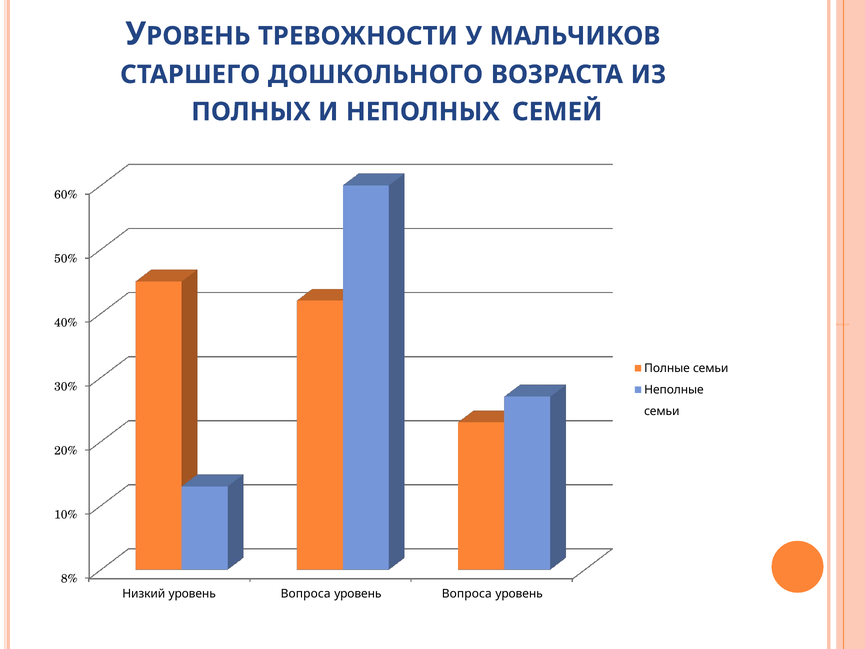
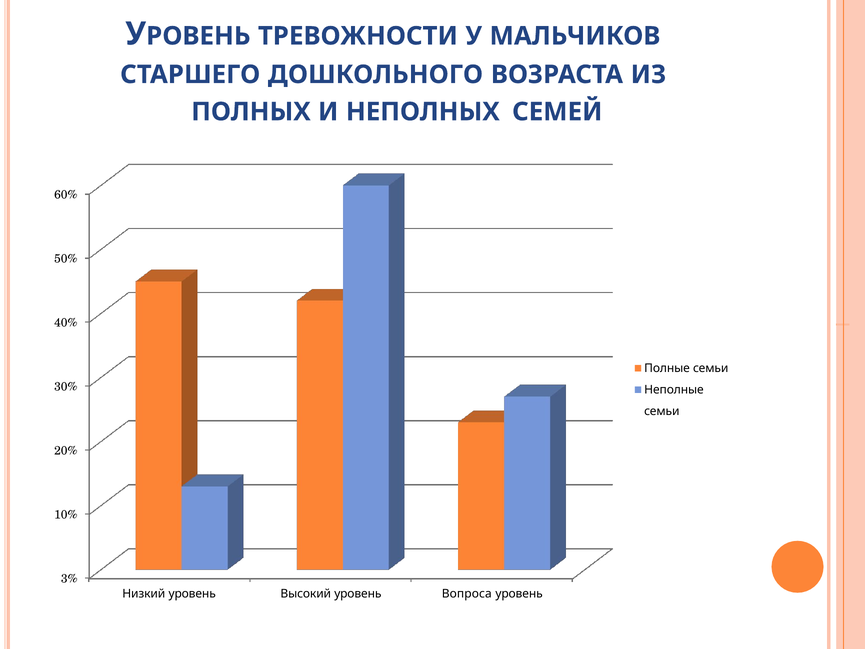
8%: 8% -> 3%
Низкий уровень Вопроса: Вопроса -> Высокий
